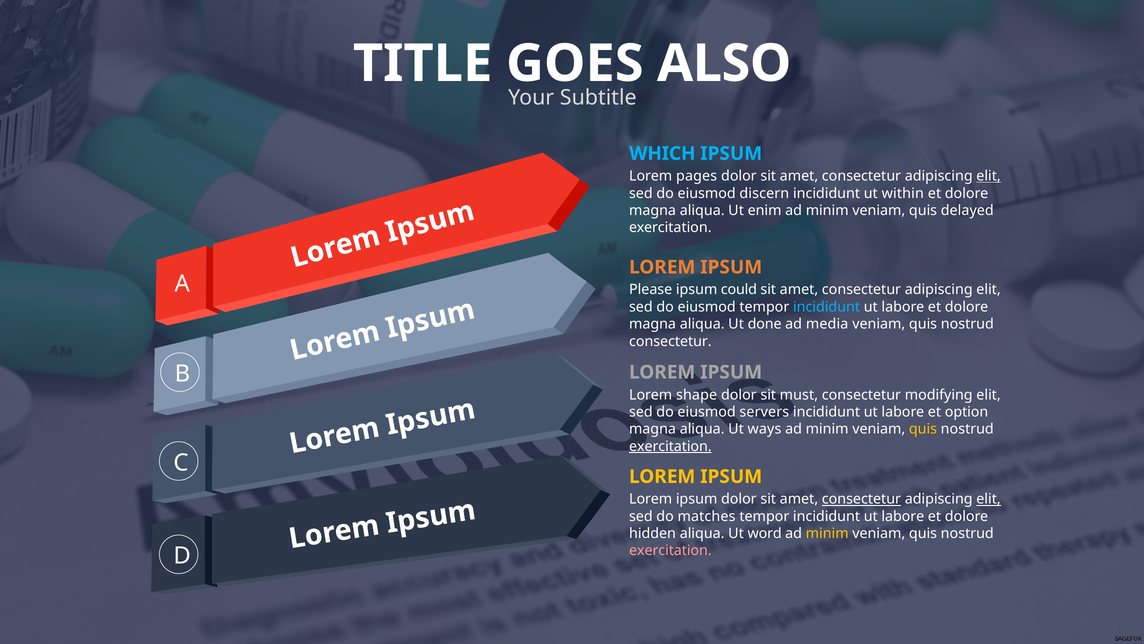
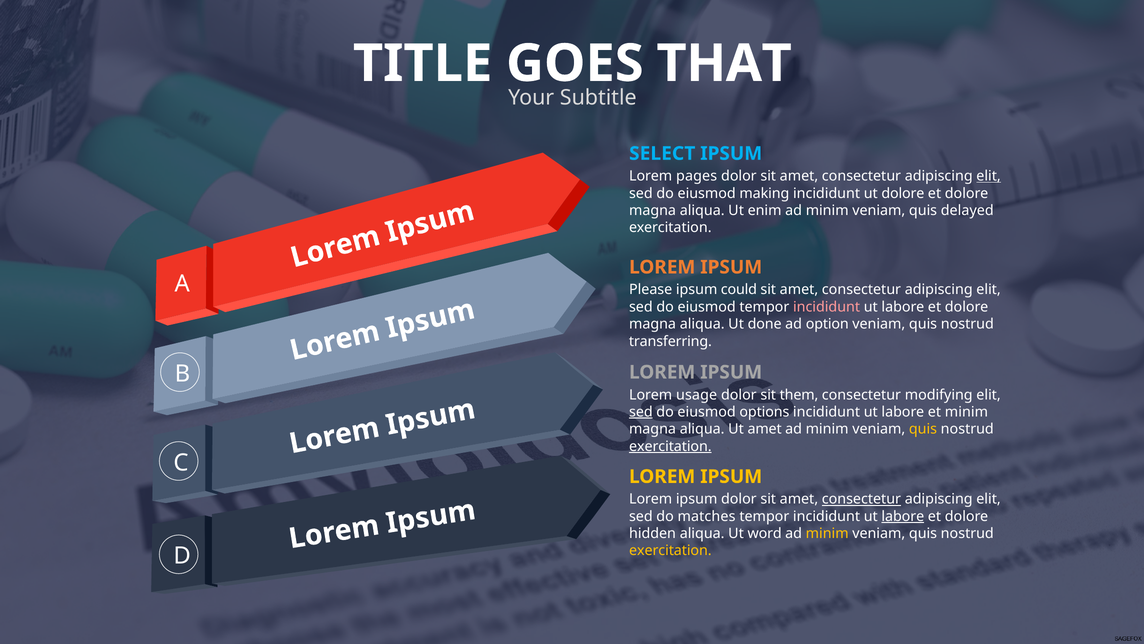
ALSO: ALSO -> THAT
WHICH: WHICH -> SELECT
discern: discern -> making
ut within: within -> dolore
incididunt at (827, 307) colour: light blue -> pink
media: media -> option
consectetur at (670, 341): consectetur -> transferring
shape: shape -> usage
must: must -> them
sed at (641, 412) underline: none -> present
servers: servers -> options
et option: option -> minim
Ut ways: ways -> amet
elit at (989, 499) underline: present -> none
labore at (903, 516) underline: none -> present
exercitation at (670, 550) colour: pink -> yellow
